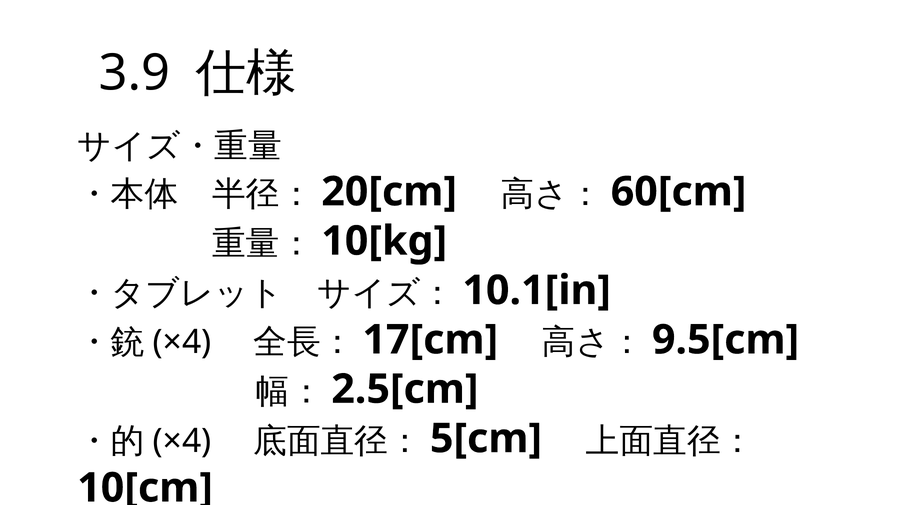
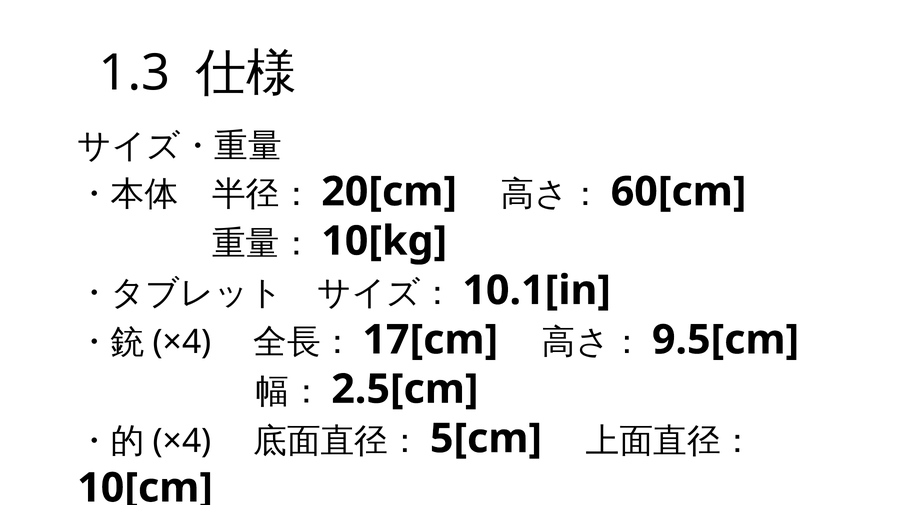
3.9: 3.9 -> 1.3
